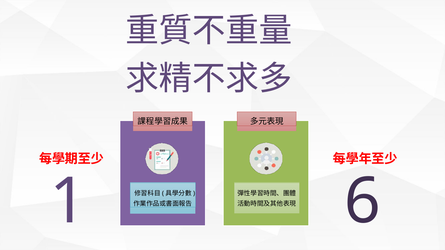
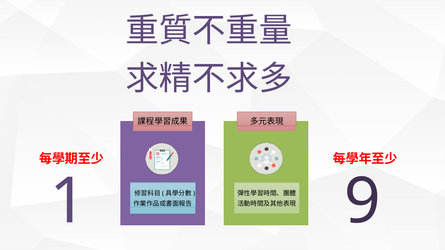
6: 6 -> 9
